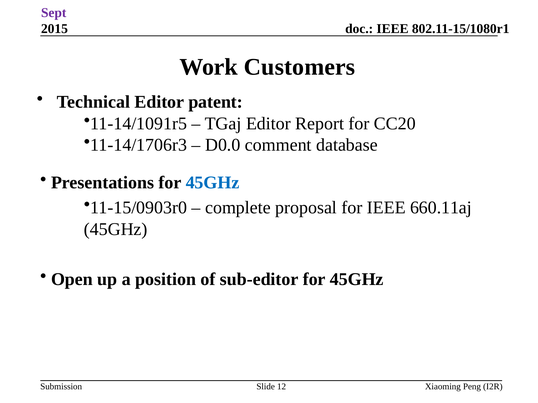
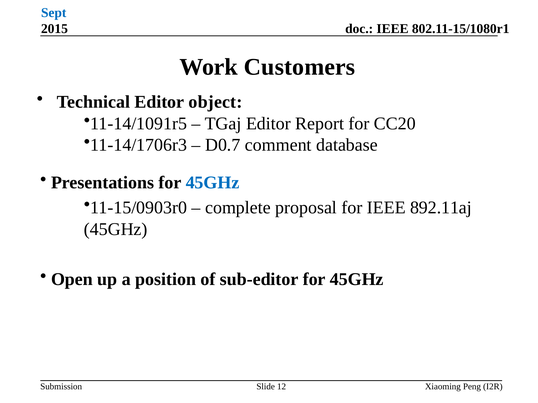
Sept colour: purple -> blue
patent: patent -> object
D0.0: D0.0 -> D0.7
660.11aj: 660.11aj -> 892.11aj
